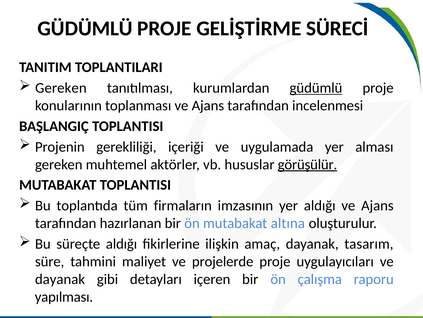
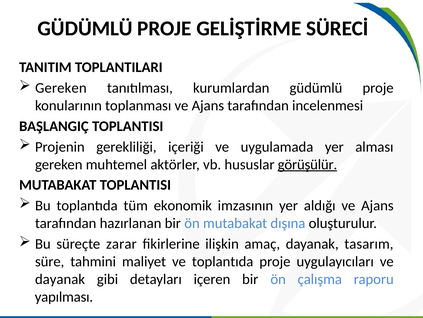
güdümlü at (316, 88) underline: present -> none
firmaların: firmaların -> ekonomik
altına: altına -> dışına
süreçte aldığı: aldığı -> zarar
ve projelerde: projelerde -> toplantıda
